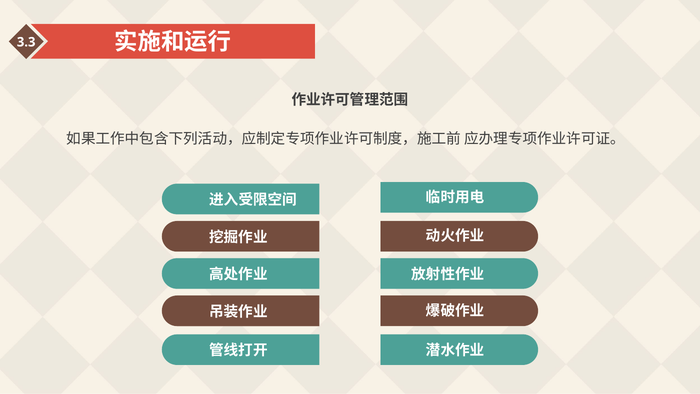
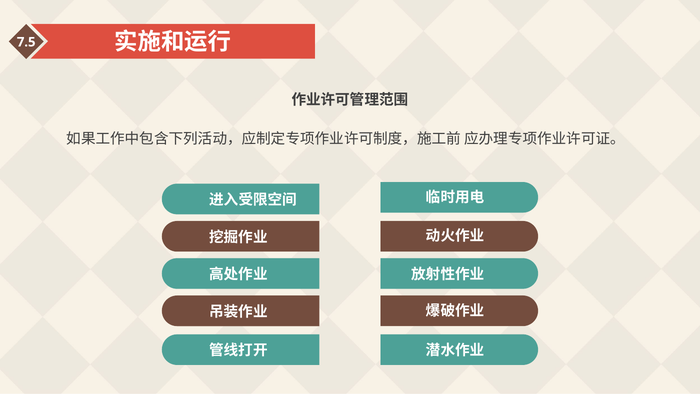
3.3: 3.3 -> 7.5
